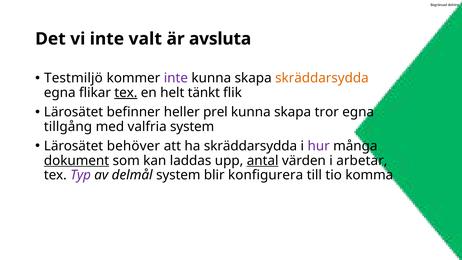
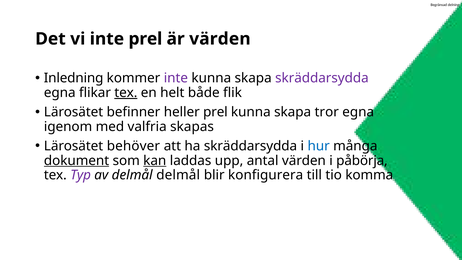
inte valt: valt -> prel
är avsluta: avsluta -> värden
Testmiljö: Testmiljö -> Inledning
skräddarsydda at (322, 78) colour: orange -> purple
tänkt: tänkt -> både
tillgång: tillgång -> igenom
valfria system: system -> skapas
hur colour: purple -> blue
kan underline: none -> present
antal underline: present -> none
arbetar: arbetar -> påbörja
delmål system: system -> delmål
